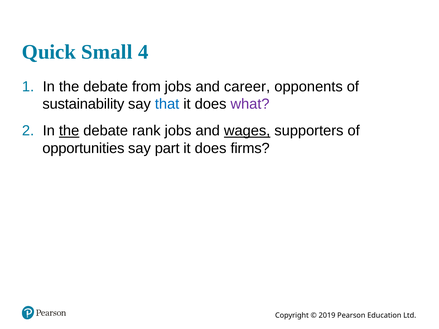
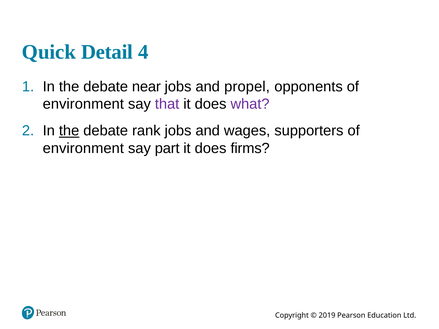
Small: Small -> Detail
from: from -> near
career: career -> propel
sustainability at (83, 104): sustainability -> environment
that colour: blue -> purple
wages underline: present -> none
opportunities at (83, 148): opportunities -> environment
